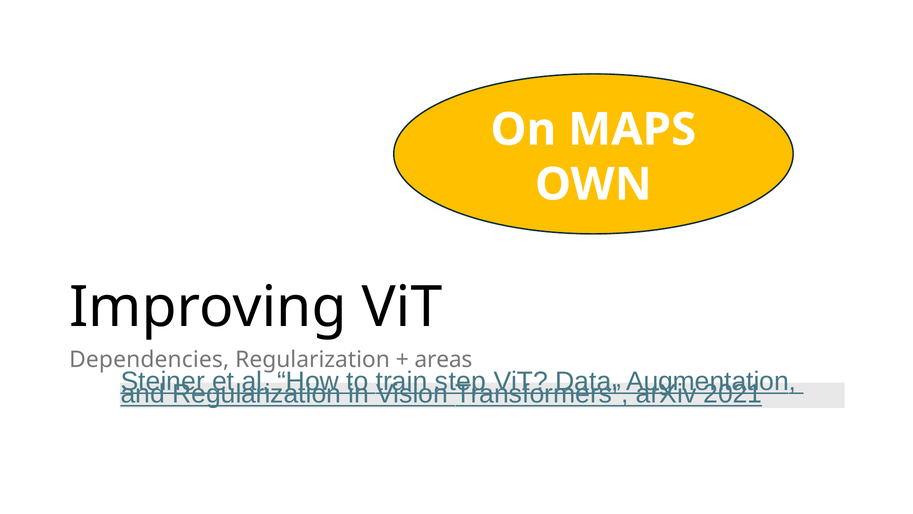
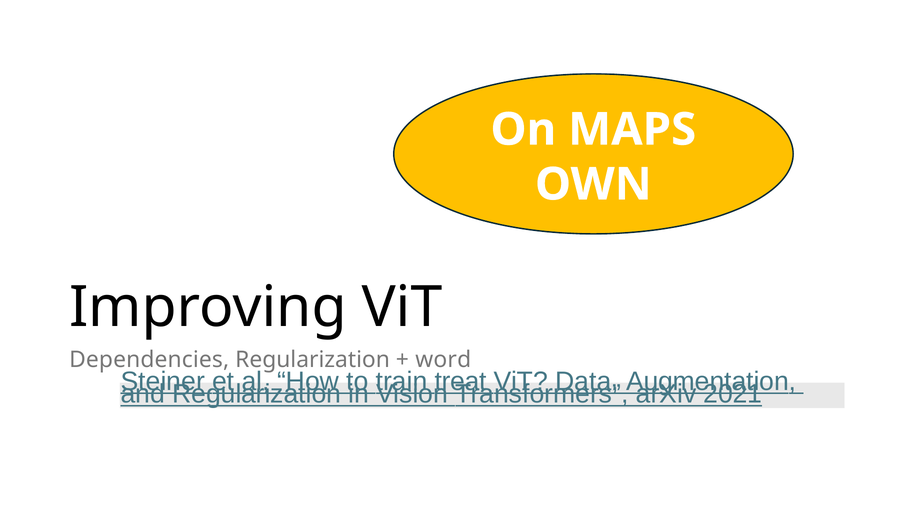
areas: areas -> word
step: step -> treat
